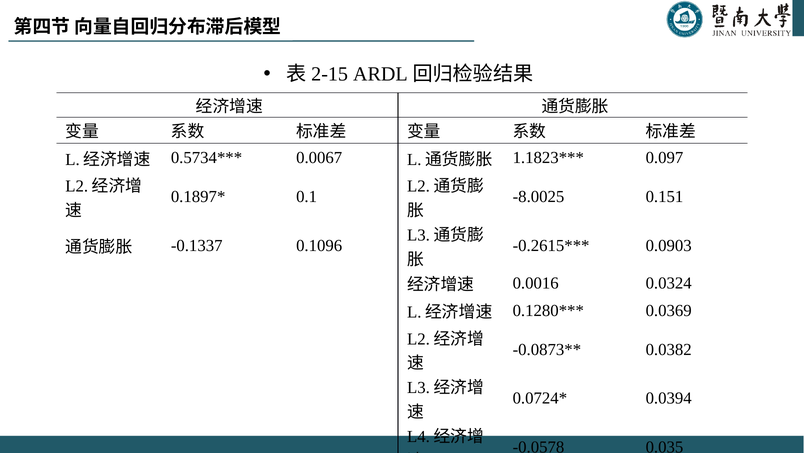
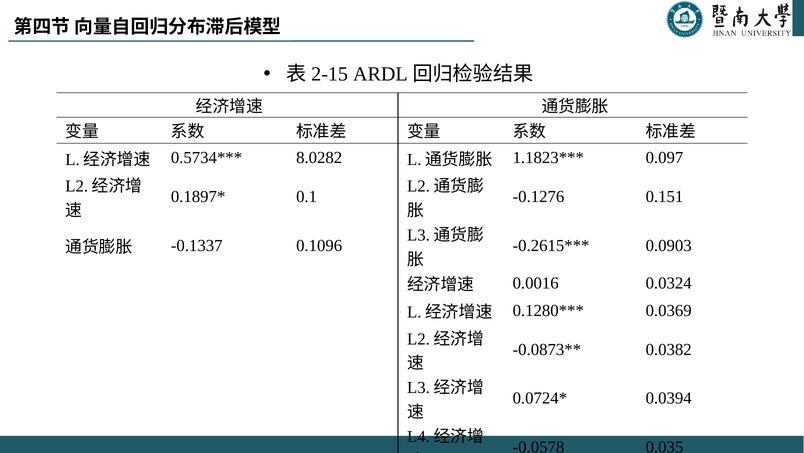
0.0067: 0.0067 -> 8.0282
-8.0025: -8.0025 -> -0.1276
